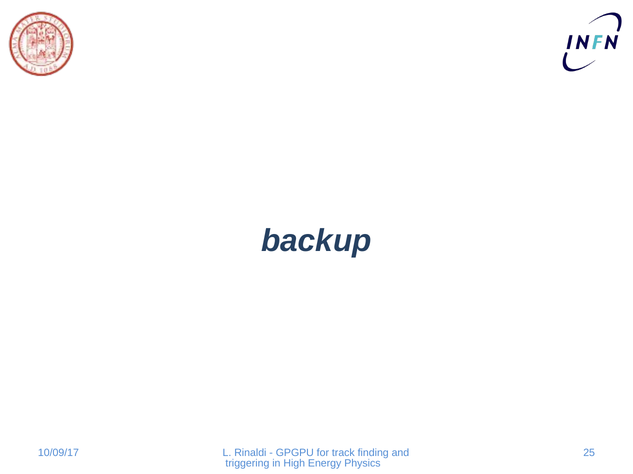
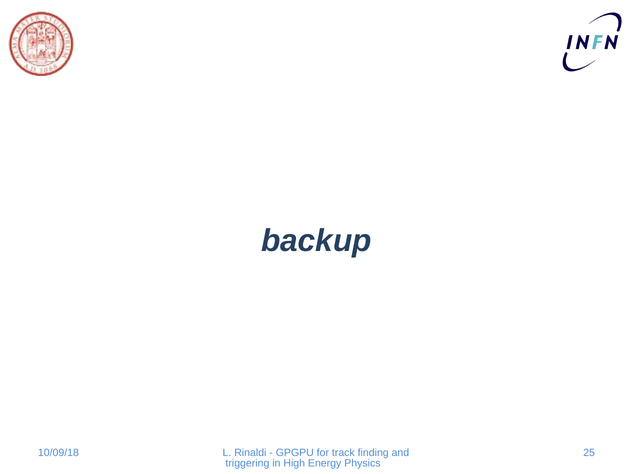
10/09/17: 10/09/17 -> 10/09/18
